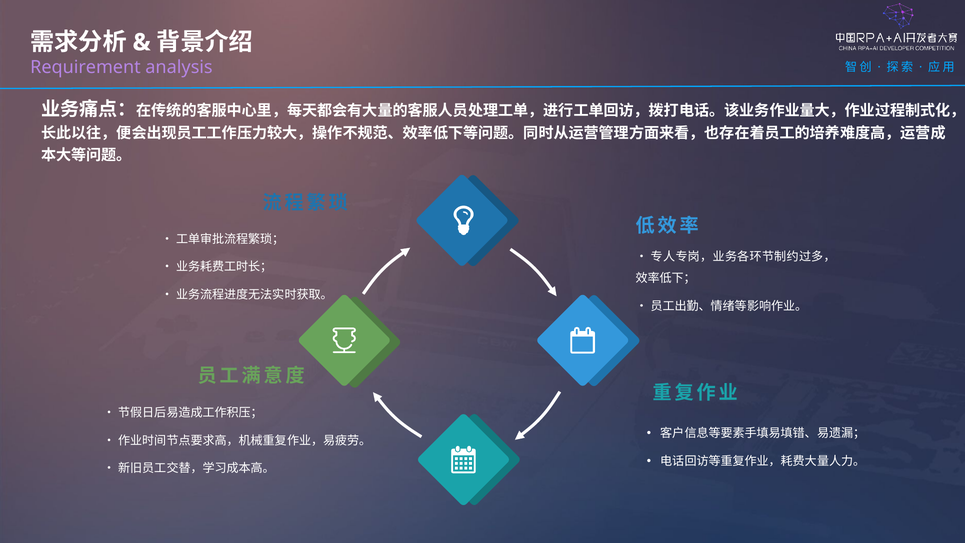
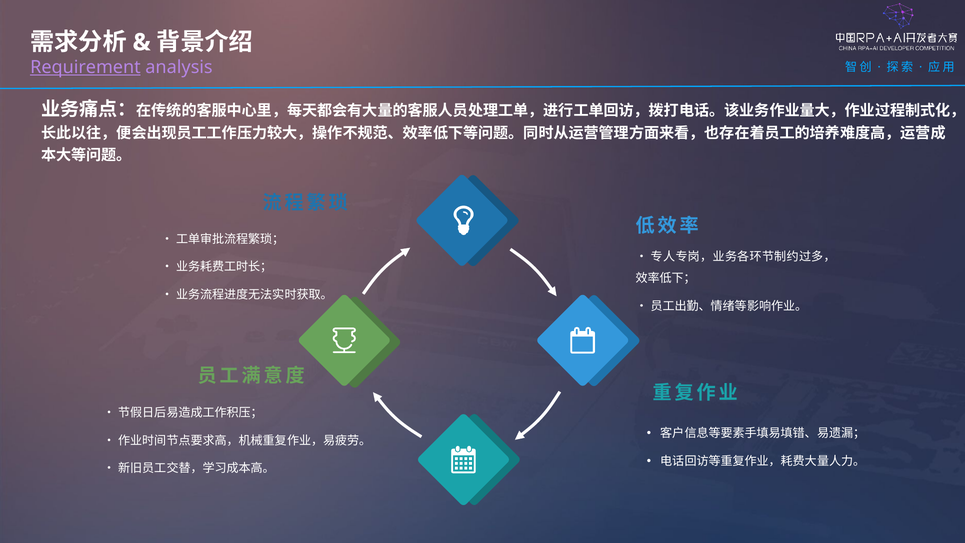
Requirement underline: none -> present
